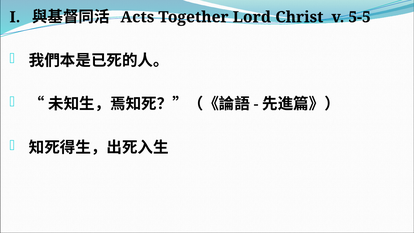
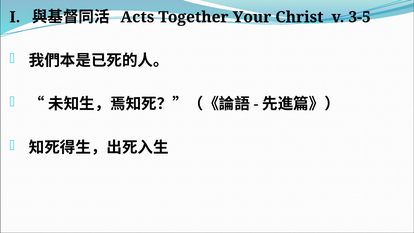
Lord: Lord -> Your
5-5: 5-5 -> 3-5
